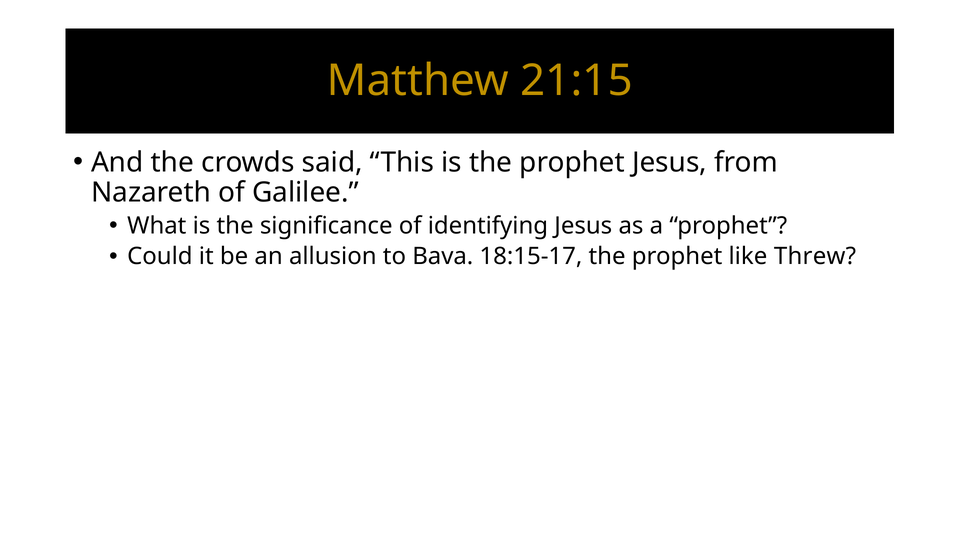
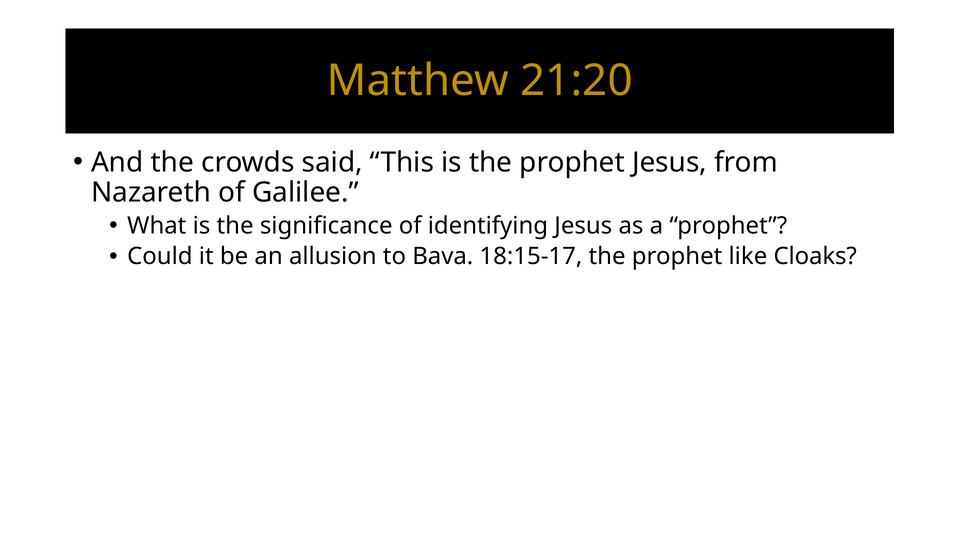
21:15: 21:15 -> 21:20
Threw: Threw -> Cloaks
